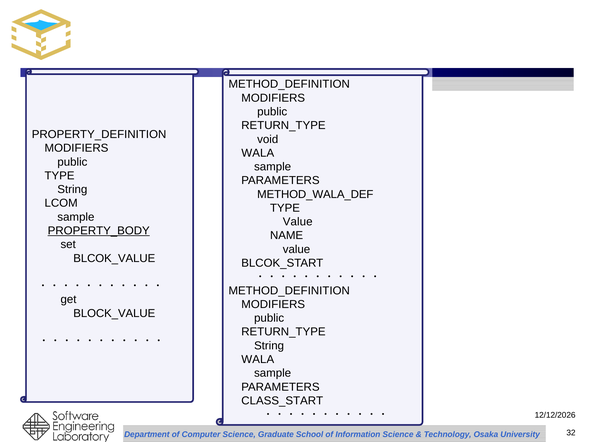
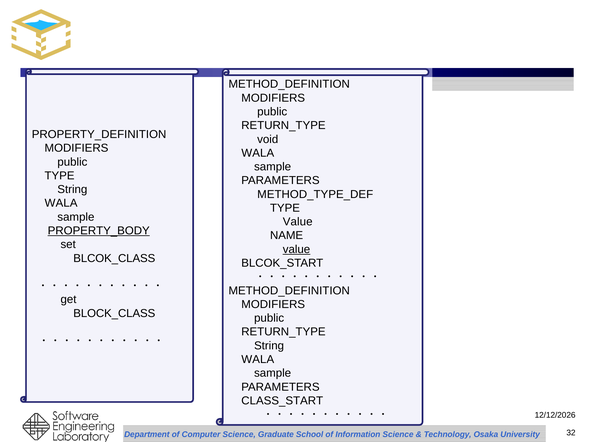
METHOD_WALA_DEF: METHOD_WALA_DEF -> METHOD_TYPE_DEF
LCOM at (61, 203): LCOM -> WALA
value at (297, 250) underline: none -> present
BLCOK_VALUE: BLCOK_VALUE -> BLCOK_CLASS
BLOCK_VALUE: BLOCK_VALUE -> BLOCK_CLASS
